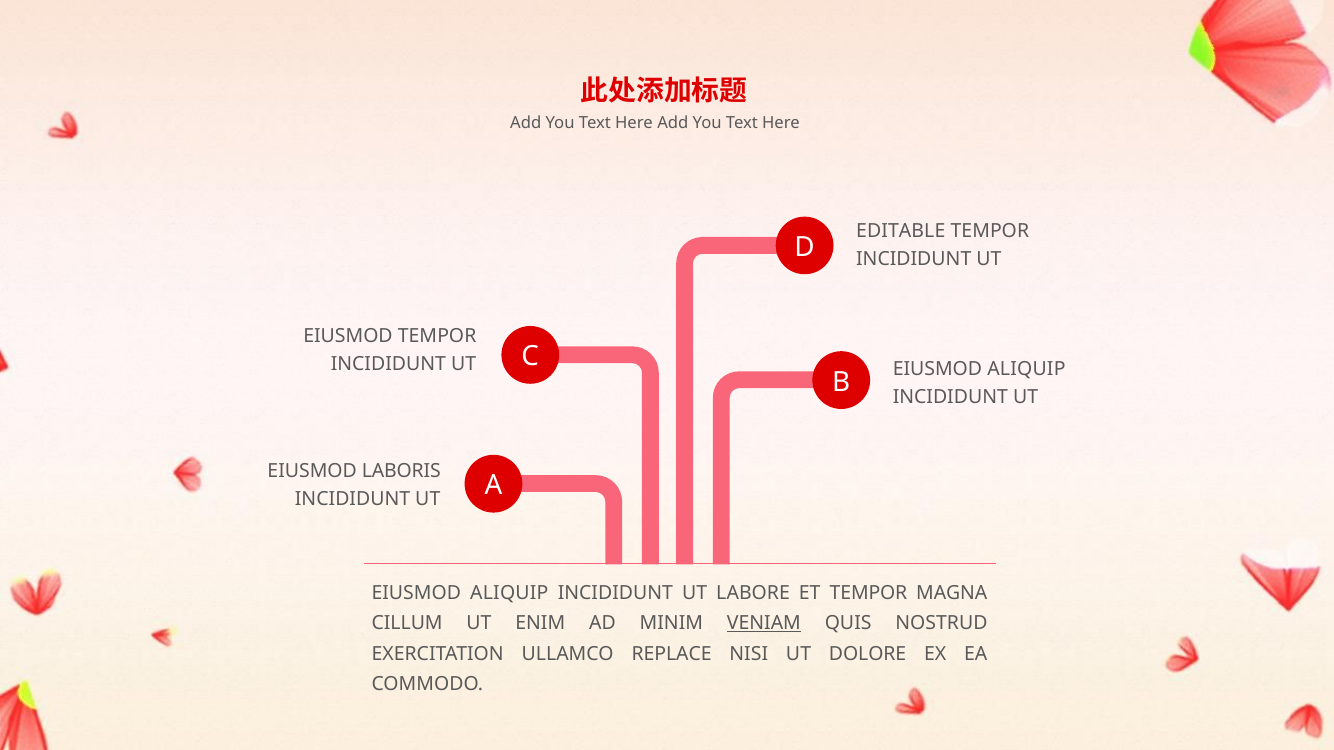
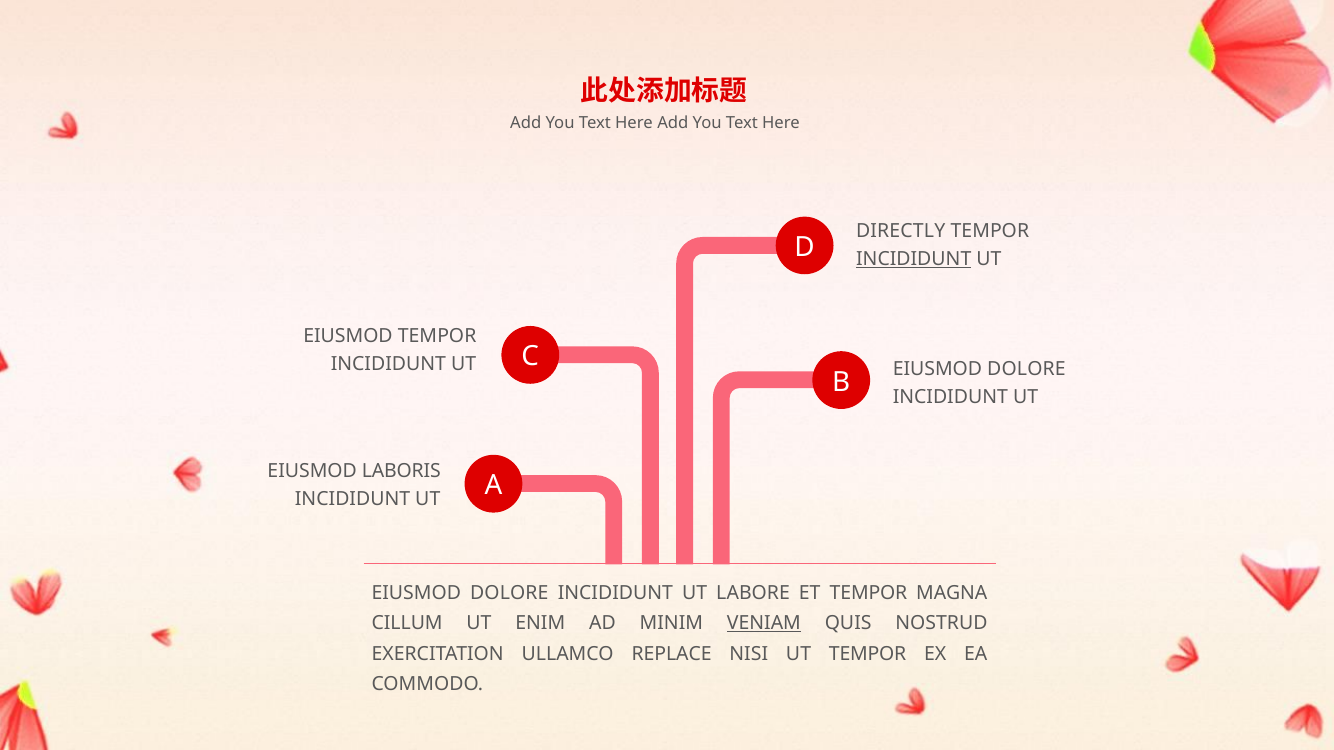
EDITABLE: EDITABLE -> DIRECTLY
INCIDIDUNT at (914, 259) underline: none -> present
ALIQUIP at (1026, 369): ALIQUIP -> DOLORE
ALIQUIP at (509, 593): ALIQUIP -> DOLORE
UT DOLORE: DOLORE -> TEMPOR
